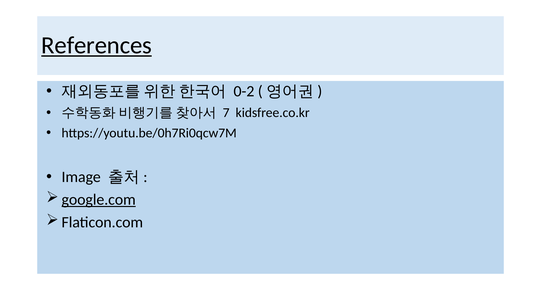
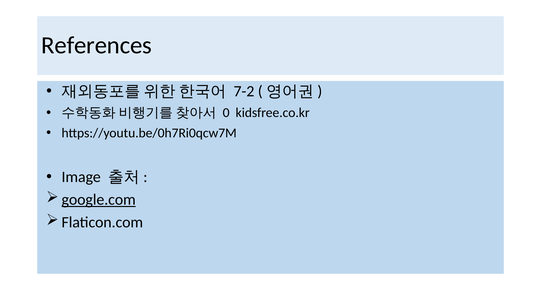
References underline: present -> none
0-2: 0-2 -> 7-2
7: 7 -> 0
